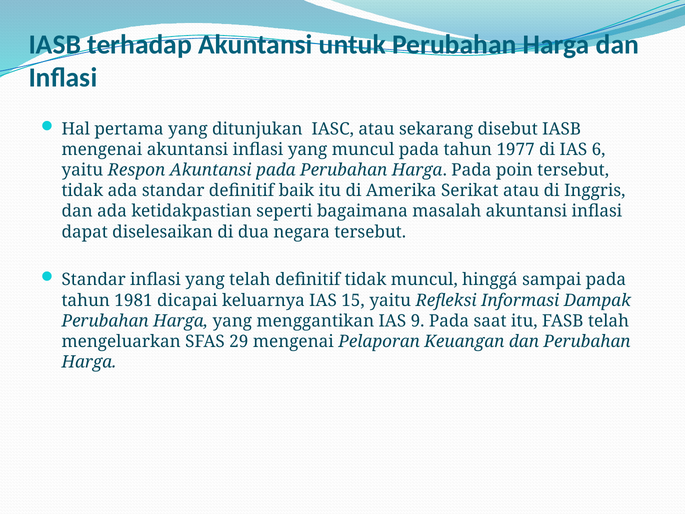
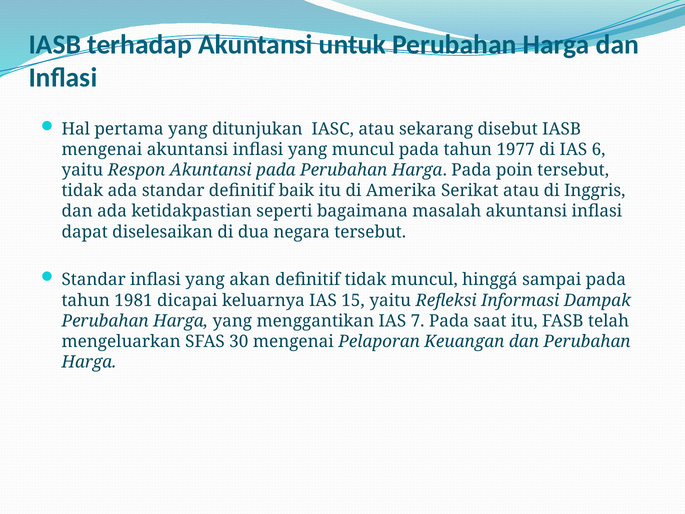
yang telah: telah -> akan
9: 9 -> 7
29: 29 -> 30
